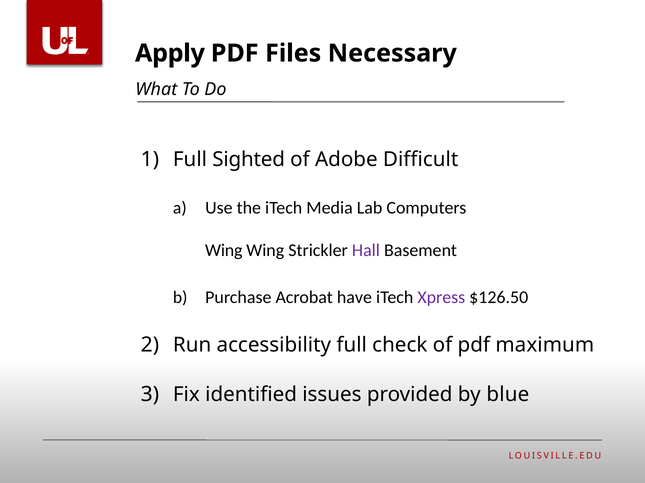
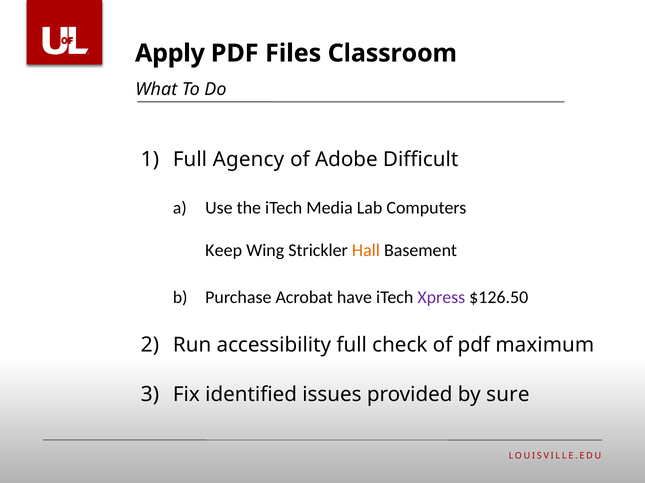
Necessary: Necessary -> Classroom
Sighted: Sighted -> Agency
Wing at (224, 251): Wing -> Keep
Hall colour: purple -> orange
blue: blue -> sure
